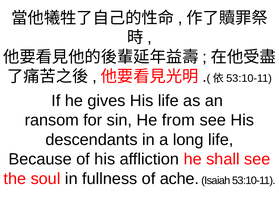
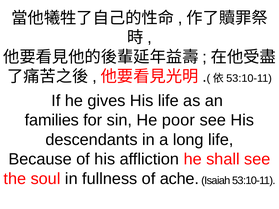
ransom: ransom -> families
from: from -> poor
